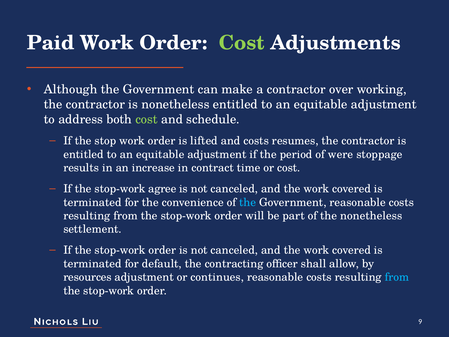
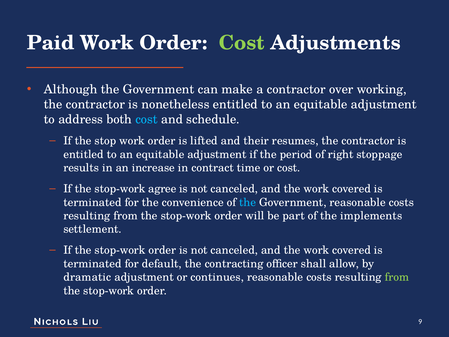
cost at (147, 119) colour: light green -> light blue
and costs: costs -> their
were: were -> right
the nonetheless: nonetheless -> implements
resources: resources -> dramatic
from at (397, 277) colour: light blue -> light green
